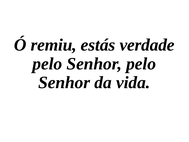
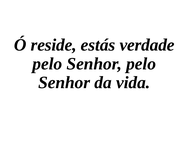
remiu: remiu -> reside
